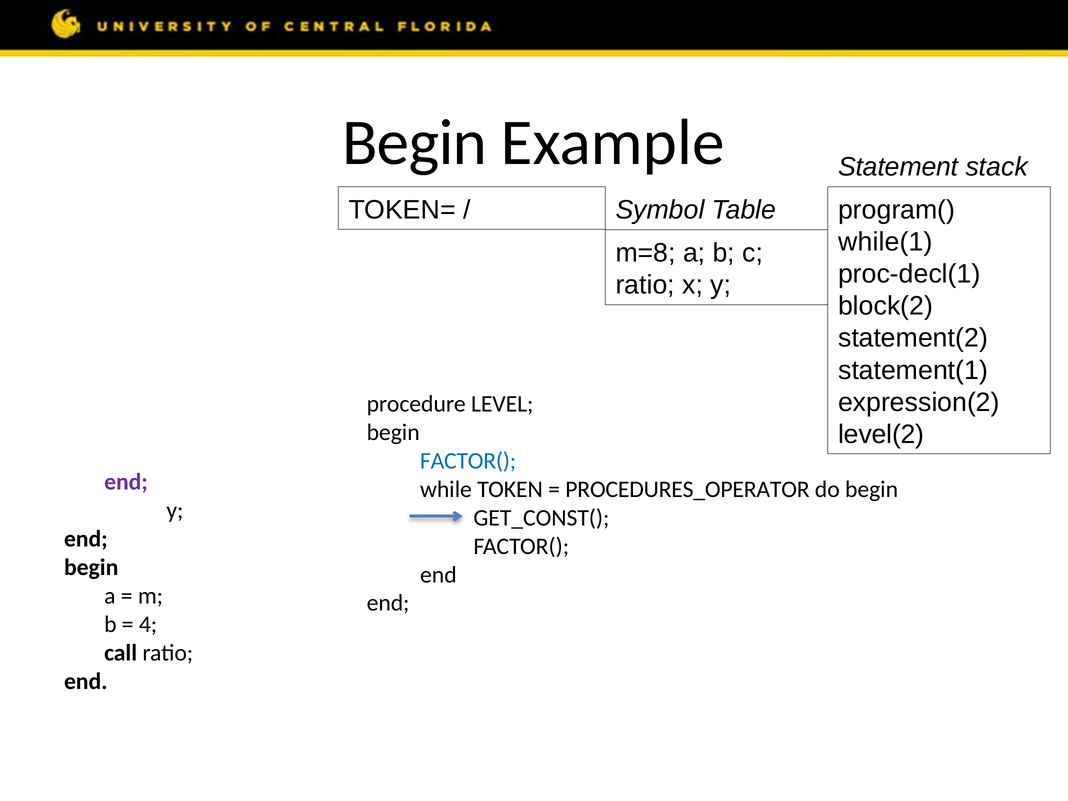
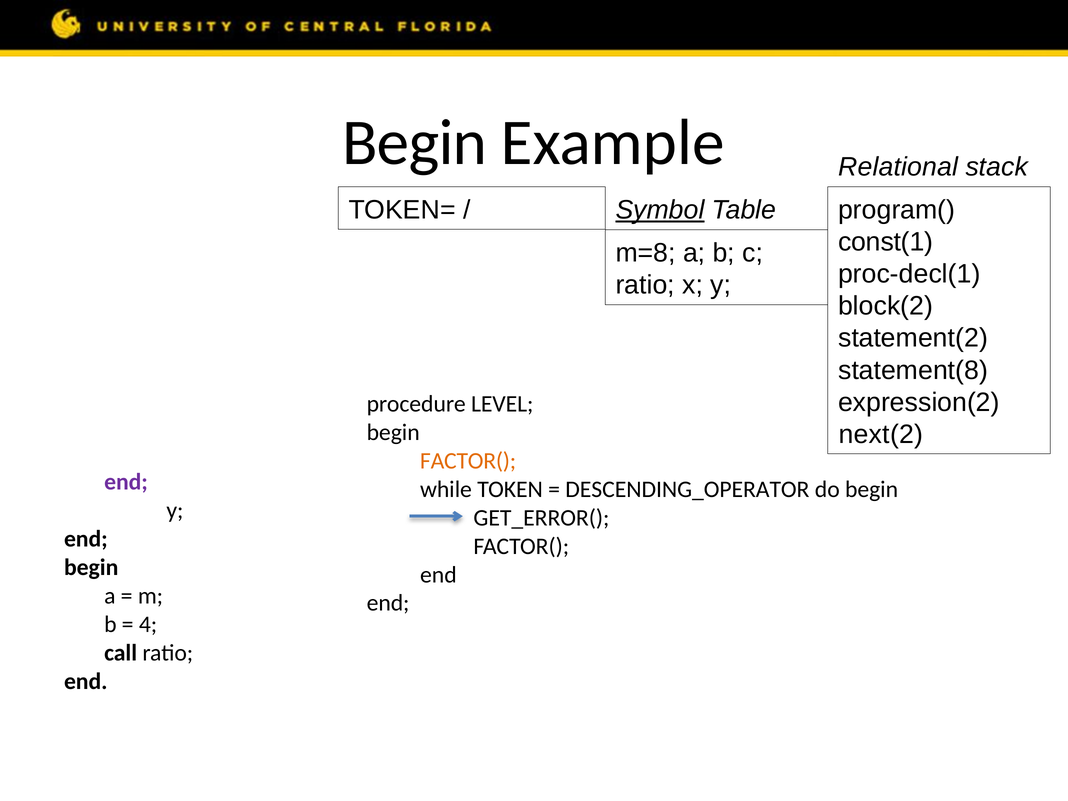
Statement: Statement -> Relational
Symbol underline: none -> present
while(1: while(1 -> const(1
statement(1: statement(1 -> statement(8
level(2: level(2 -> next(2
FACTOR( at (468, 461) colour: blue -> orange
PROCEDURES_OPERATOR: PROCEDURES_OPERATOR -> DESCENDING_OPERATOR
GET_CONST(: GET_CONST( -> GET_ERROR(
